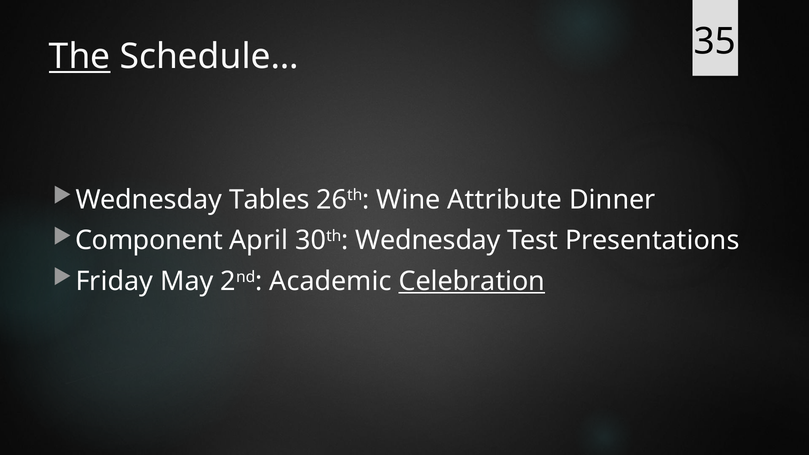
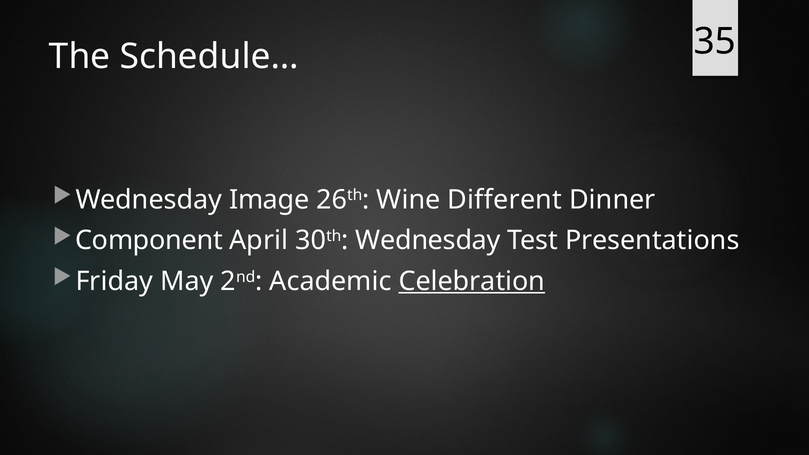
The underline: present -> none
Tables: Tables -> Image
Attribute: Attribute -> Different
